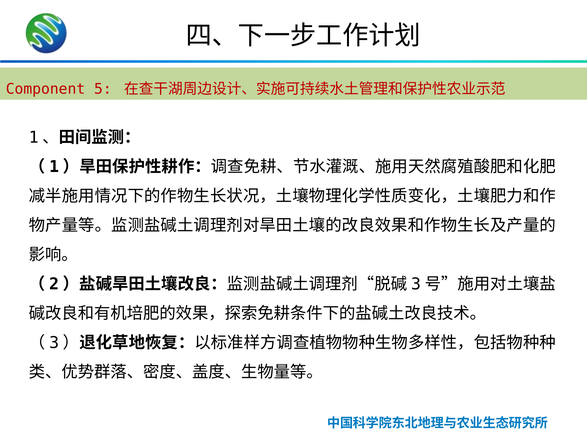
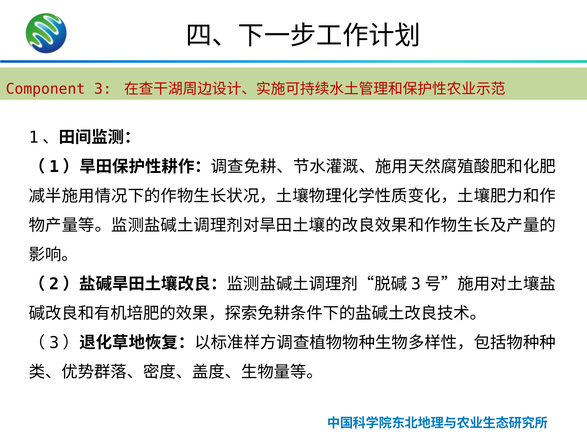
5: 5 -> 3
